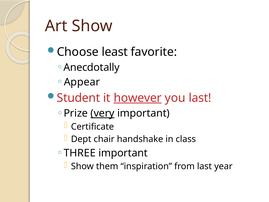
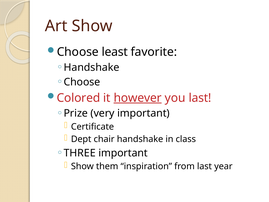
Anecdotally at (92, 67): Anecdotally -> Handshake
Appear at (82, 82): Appear -> Choose
Student: Student -> Colored
very underline: present -> none
